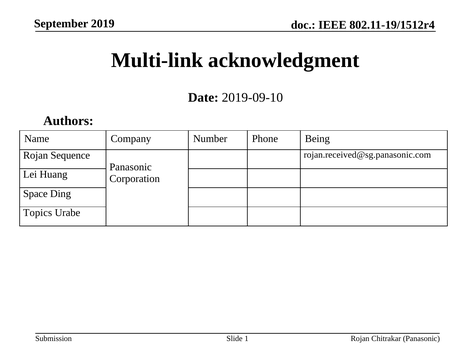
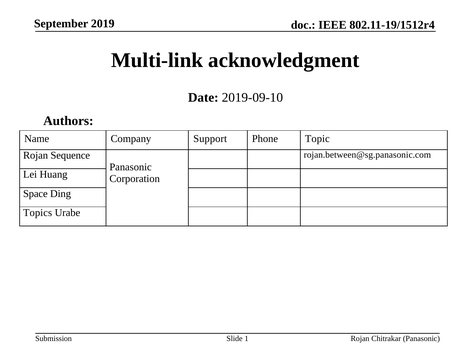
Number: Number -> Support
Being: Being -> Topic
rojan.received@sg.panasonic.com: rojan.received@sg.panasonic.com -> rojan.between@sg.panasonic.com
